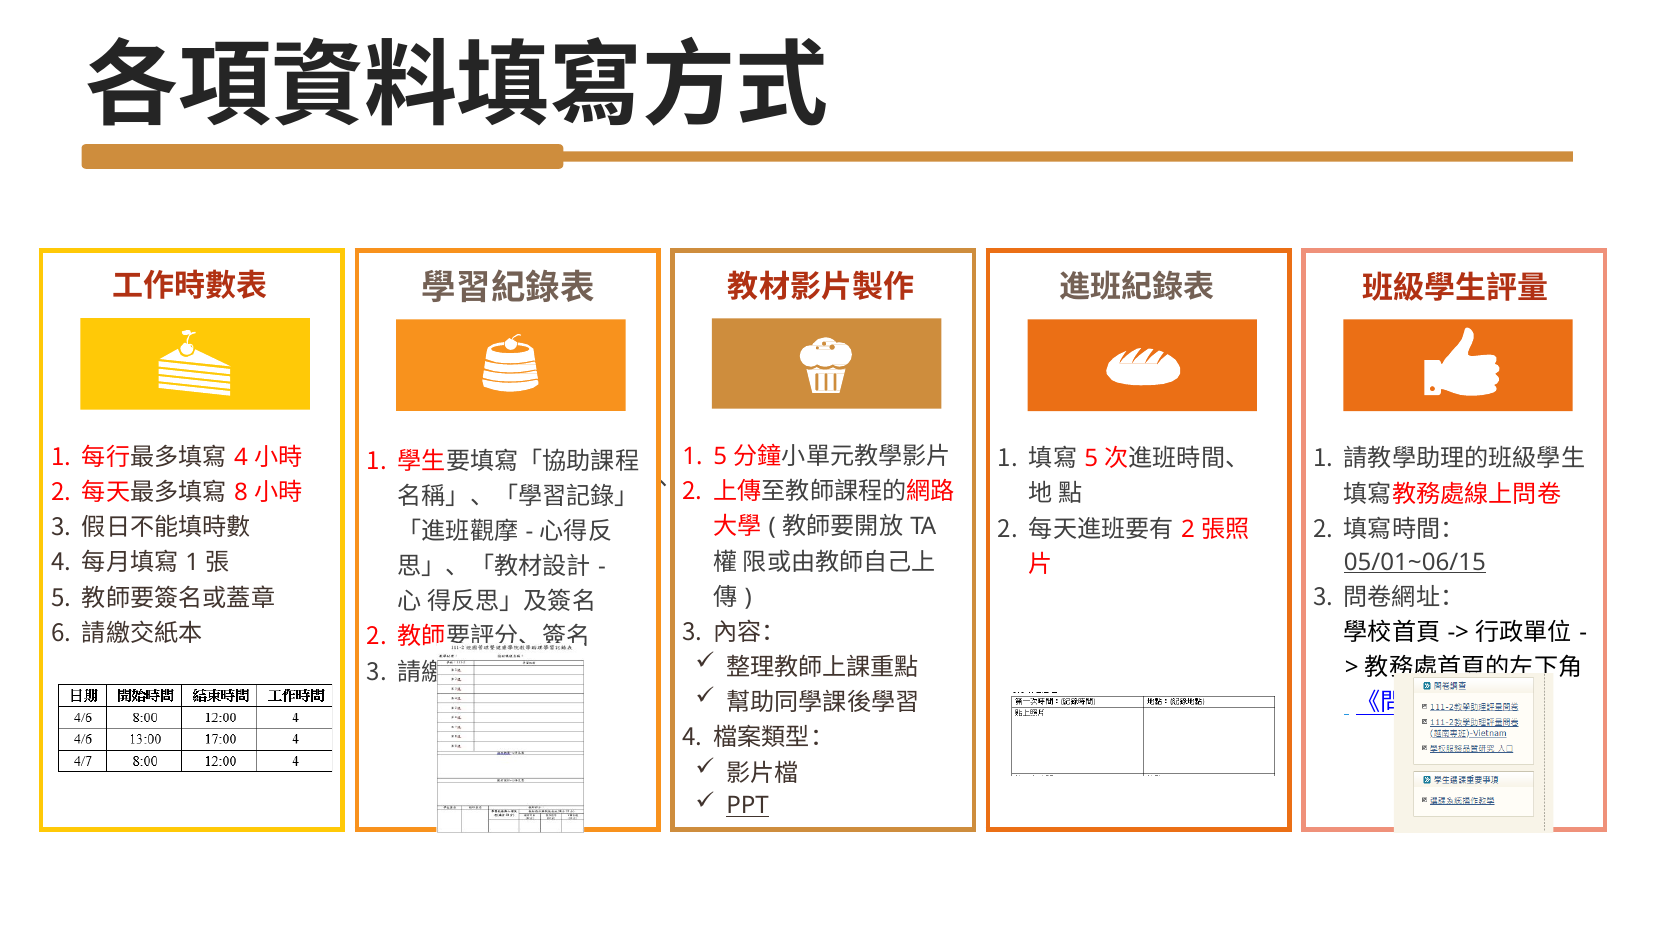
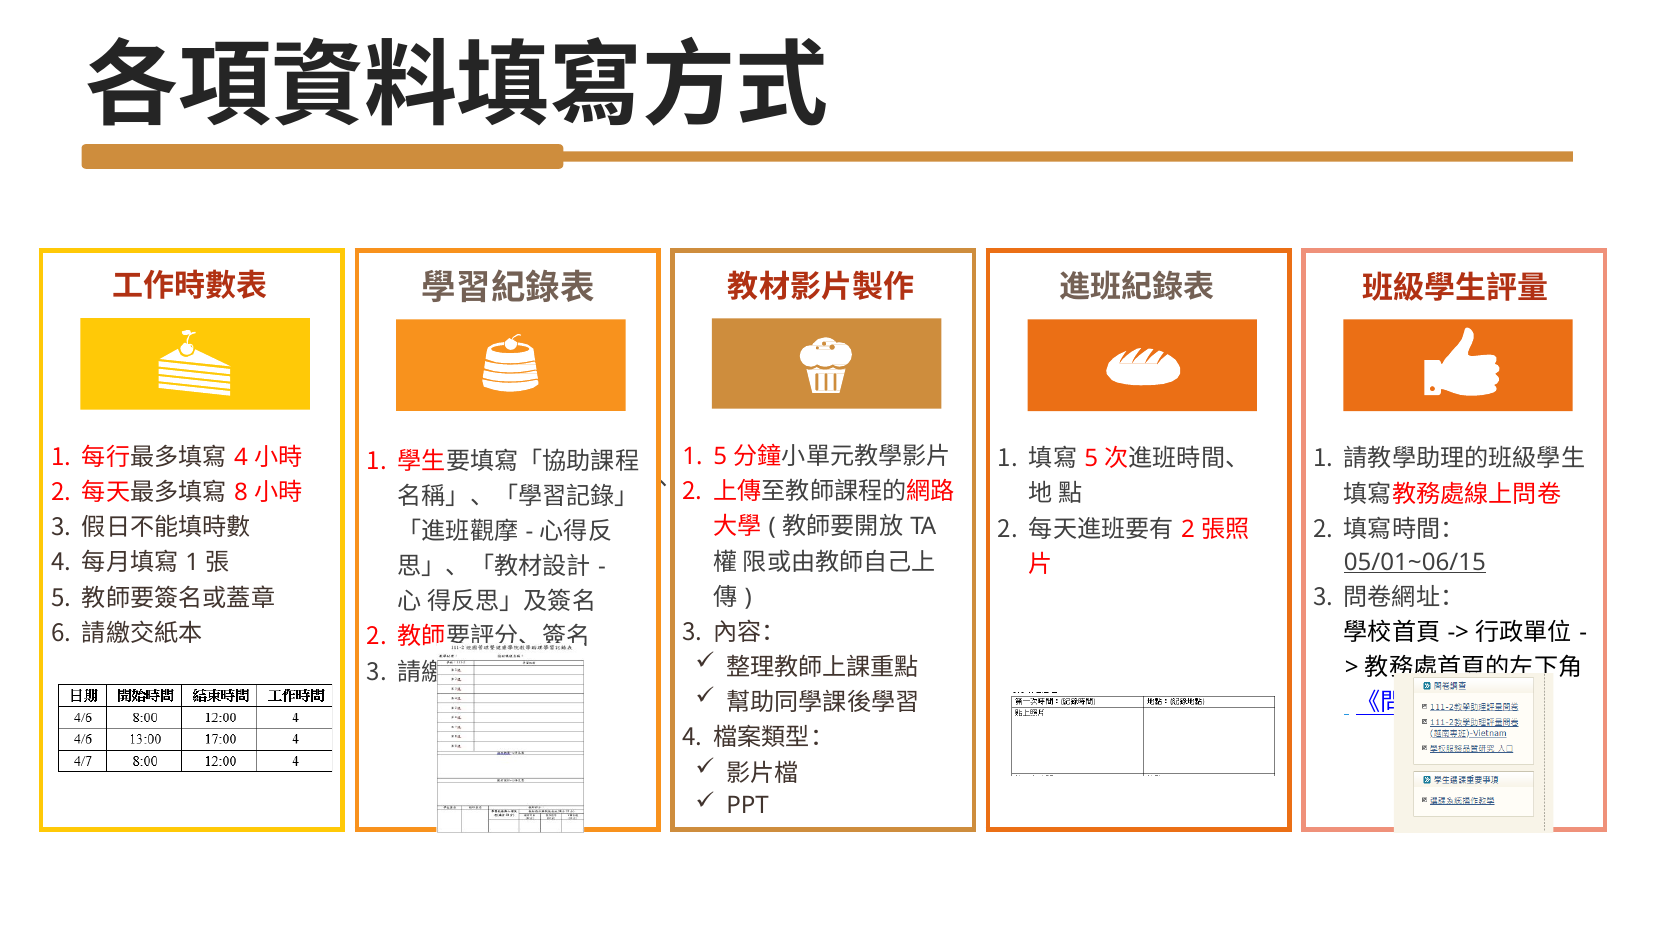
PPT underline: present -> none
